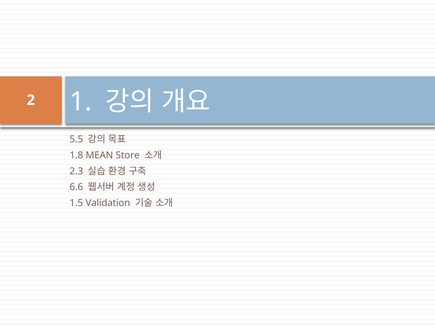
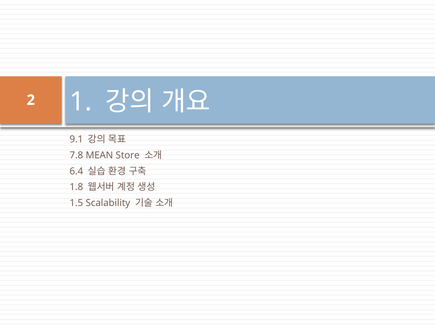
5.5: 5.5 -> 9.1
1.8: 1.8 -> 7.8
2.3: 2.3 -> 6.4
6.6: 6.6 -> 1.8
Validation: Validation -> Scalability
